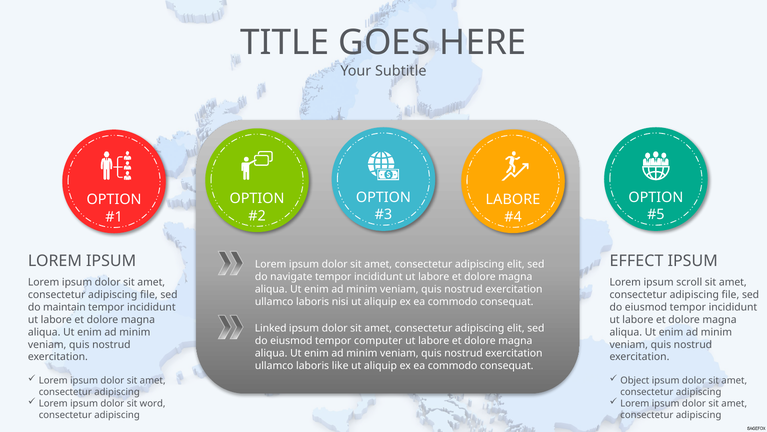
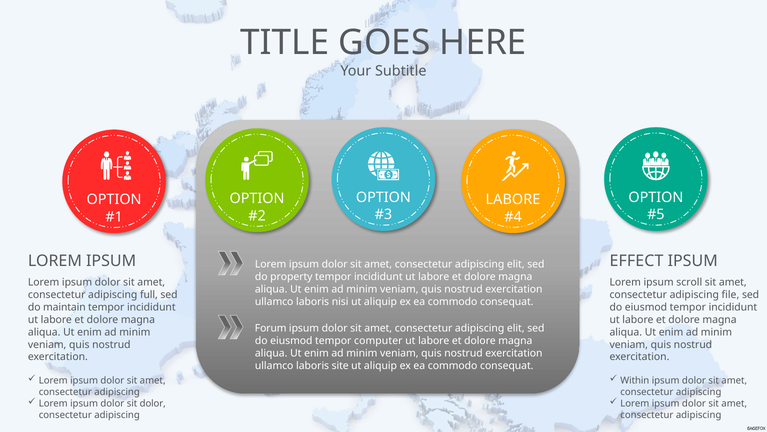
navigate: navigate -> property
file at (149, 294): file -> full
Linked: Linked -> Forum
like: like -> site
Object: Object -> Within
sit word: word -> dolor
